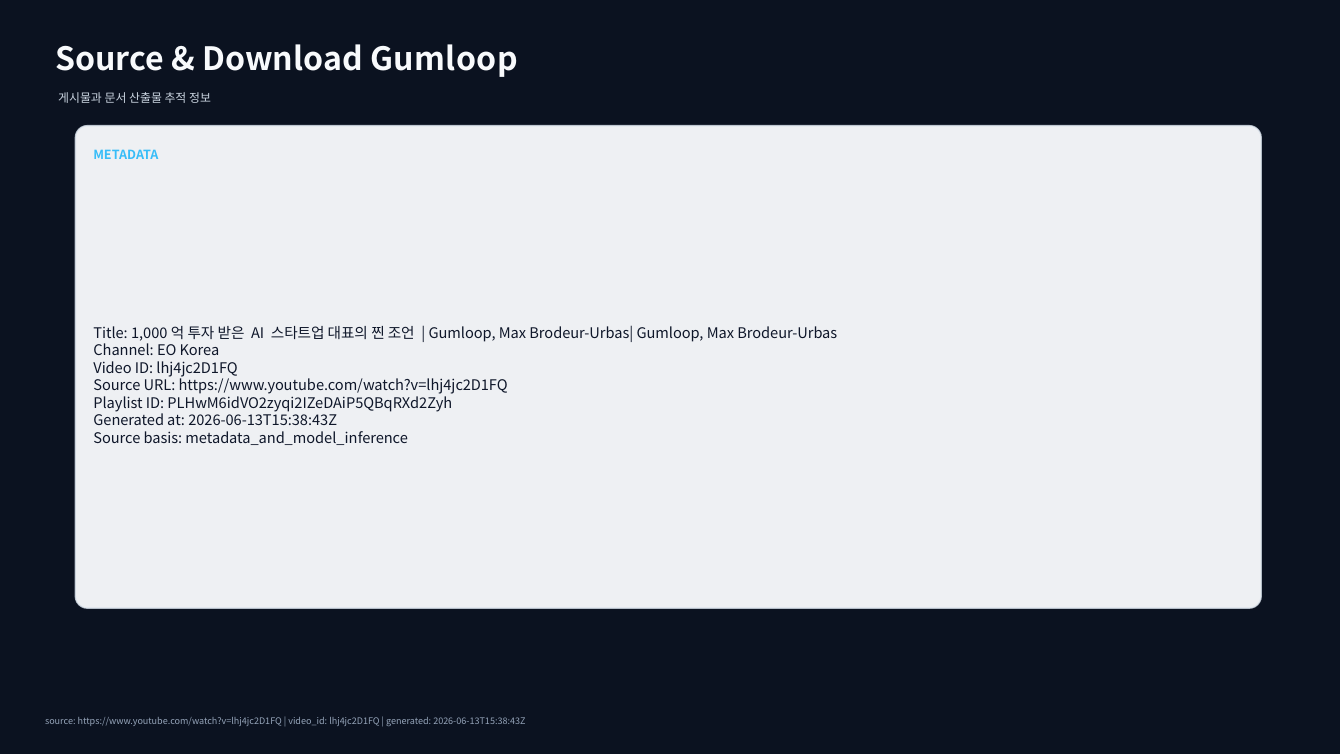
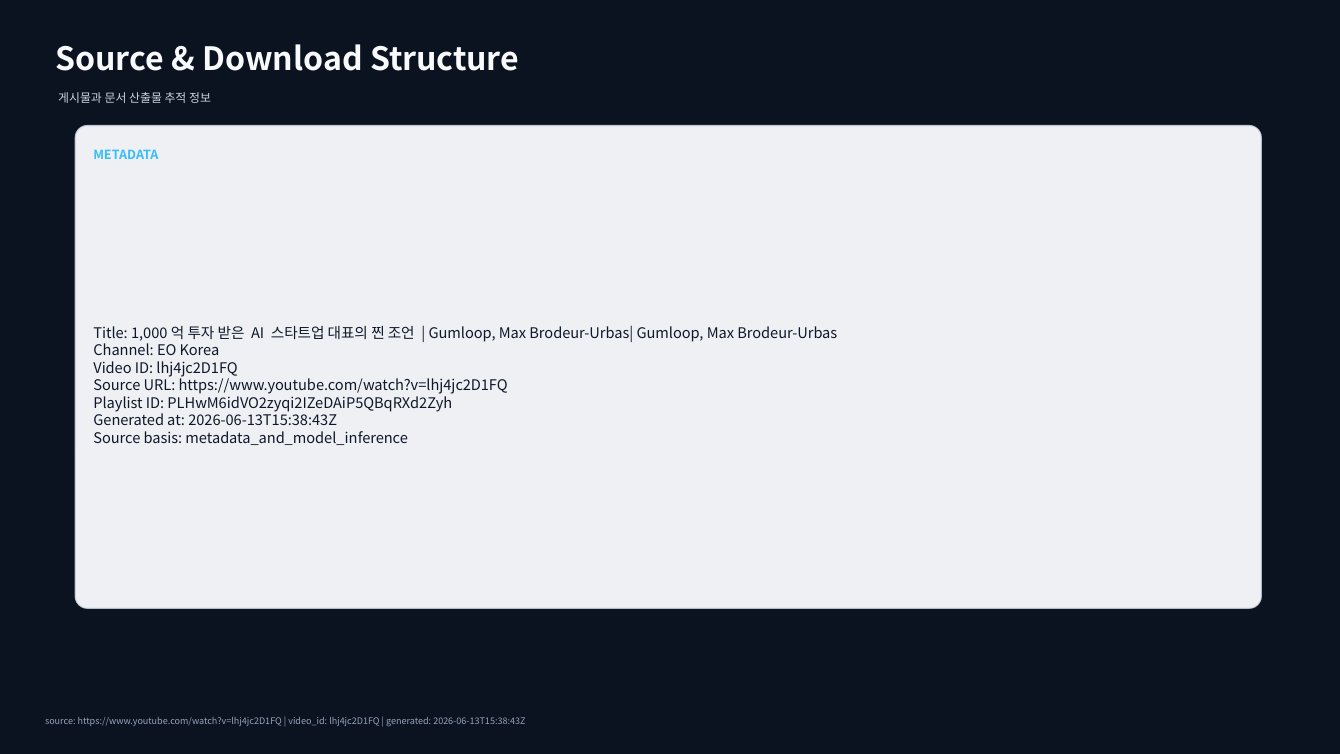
Download Gumloop: Gumloop -> Structure
